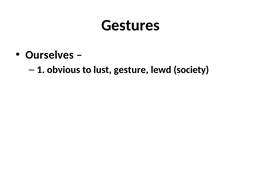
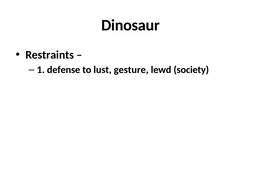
Gestures: Gestures -> Dinosaur
Ourselves: Ourselves -> Restraints
obvious: obvious -> defense
